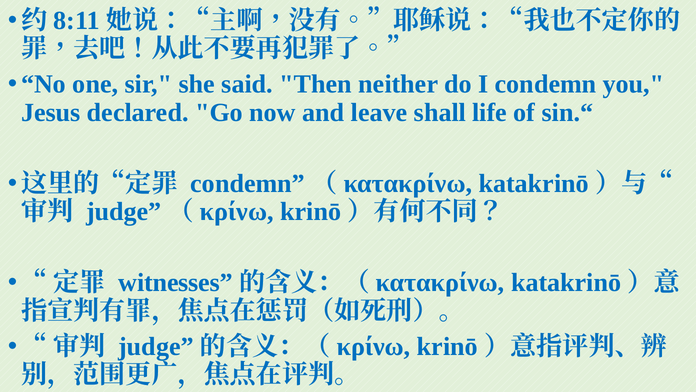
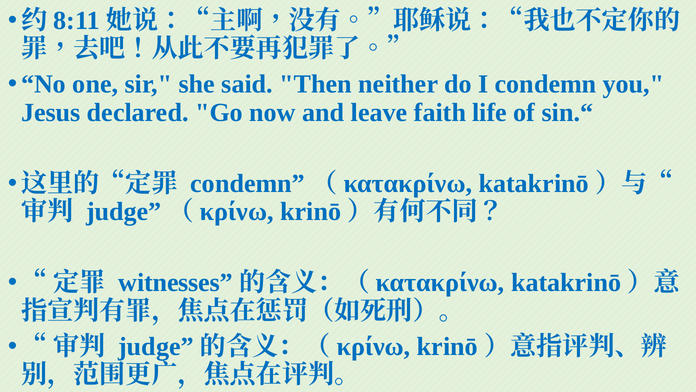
shall: shall -> faith
